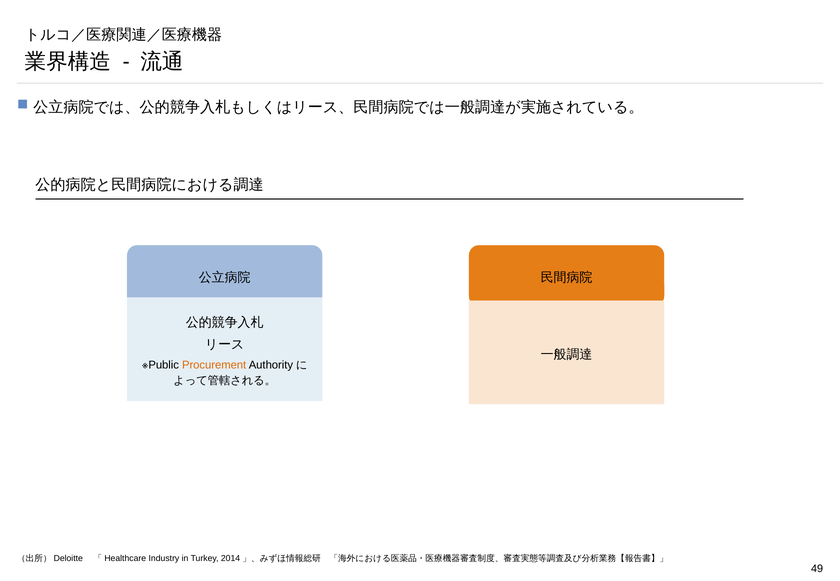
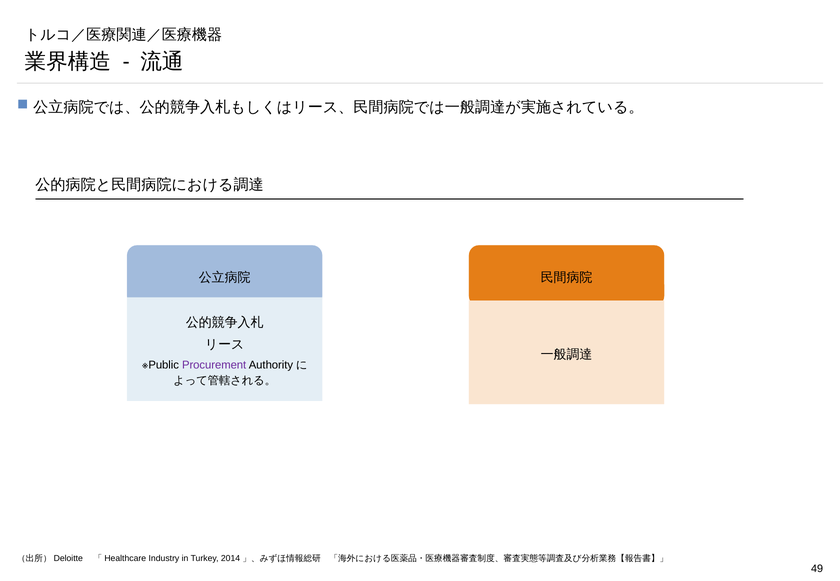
Procurement colour: orange -> purple
